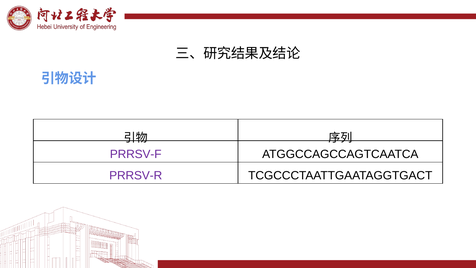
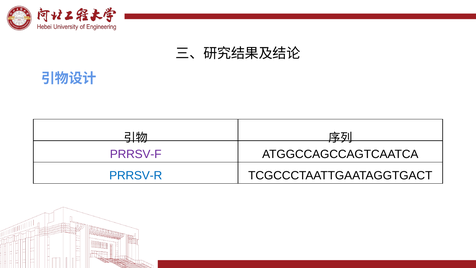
PRRSV-R colour: purple -> blue
